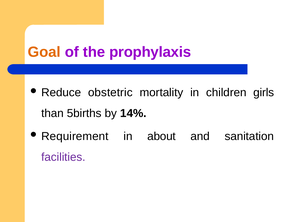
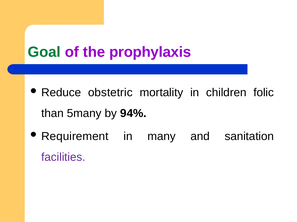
Goal colour: orange -> green
girls: girls -> folic
5births: 5births -> 5many
14%: 14% -> 94%
about: about -> many
